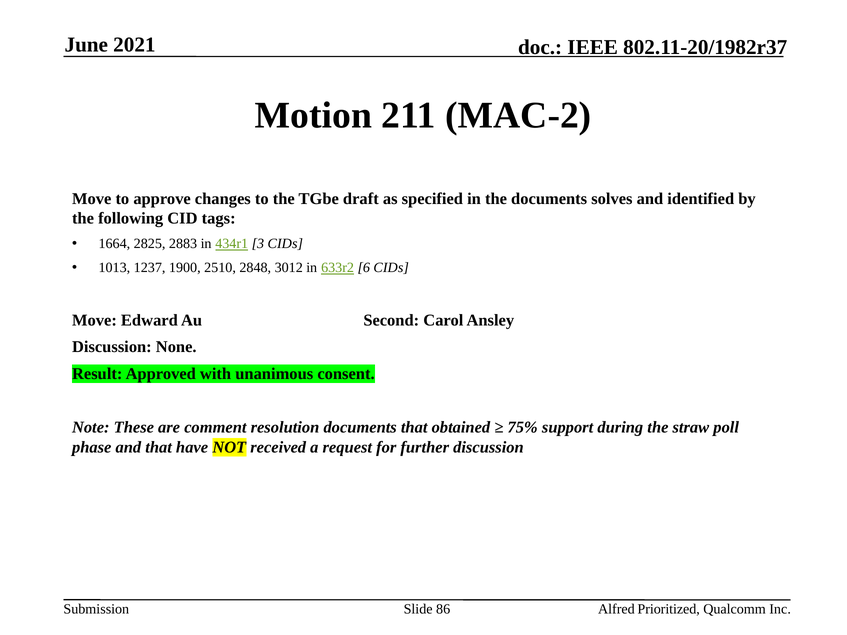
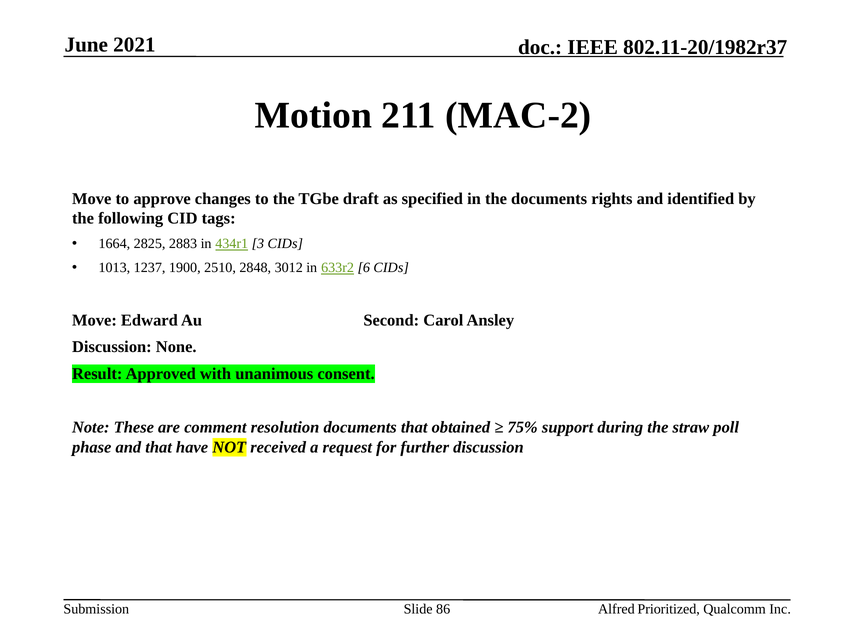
solves: solves -> rights
